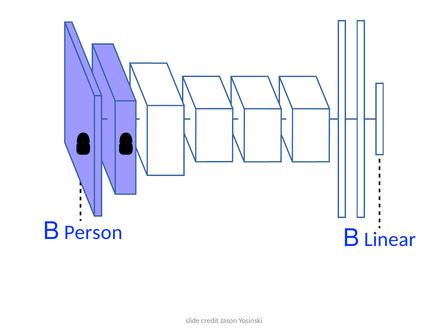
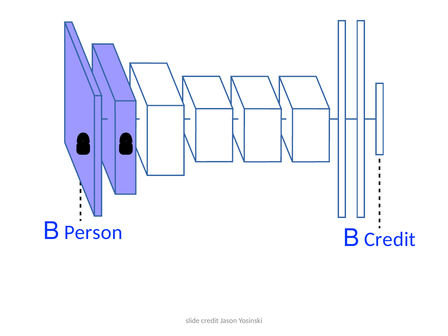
B Linear: Linear -> Credit
